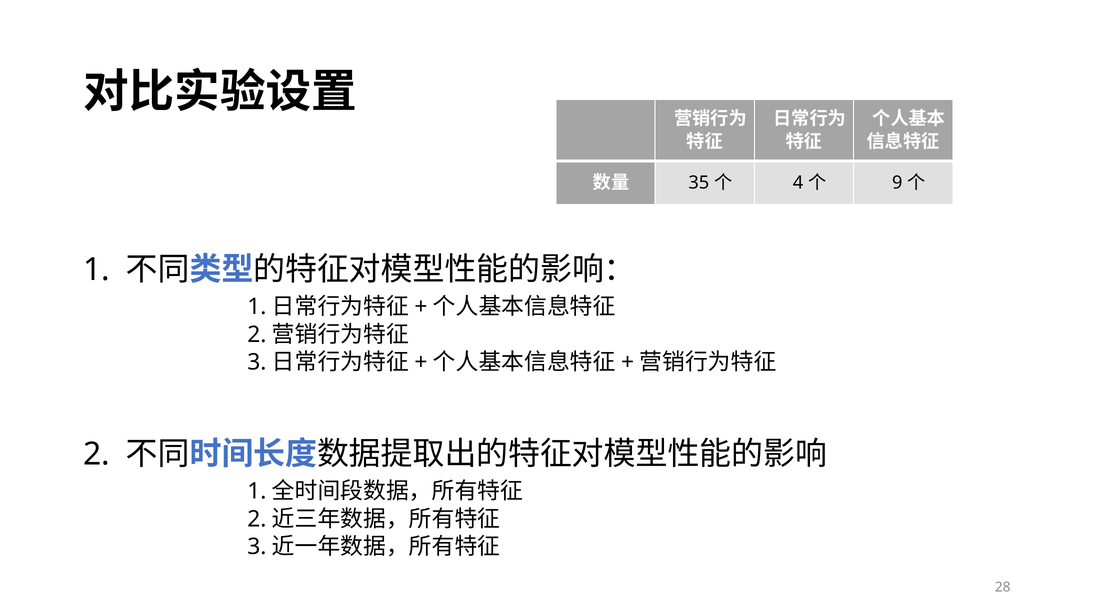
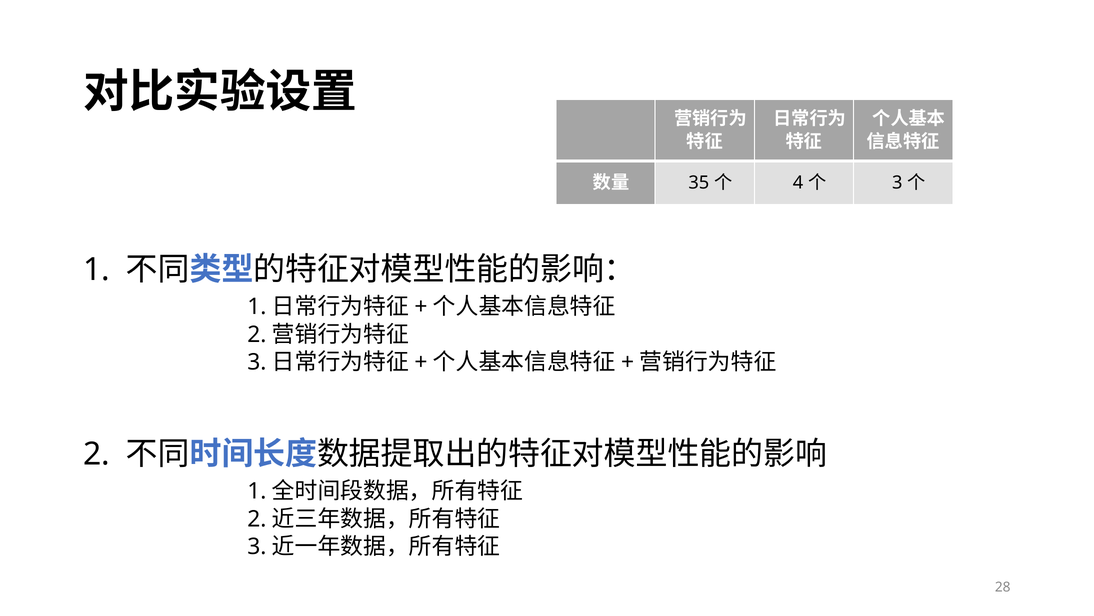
9 at (897, 183): 9 -> 3
